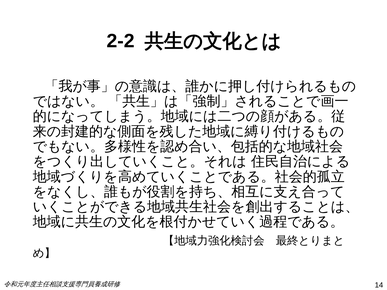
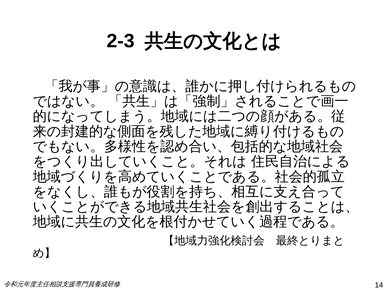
2-2: 2-2 -> 2-3
